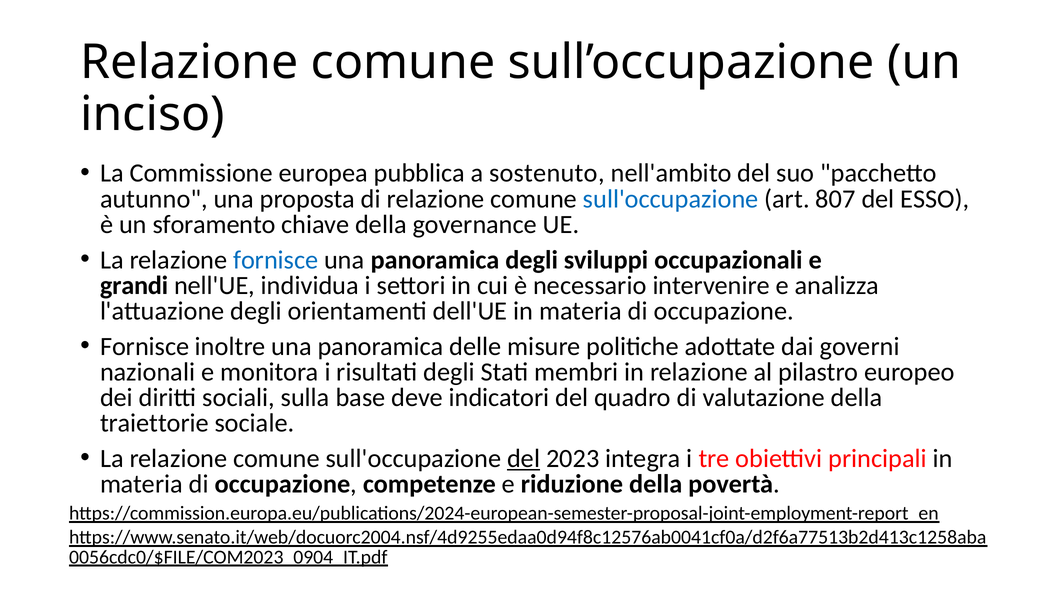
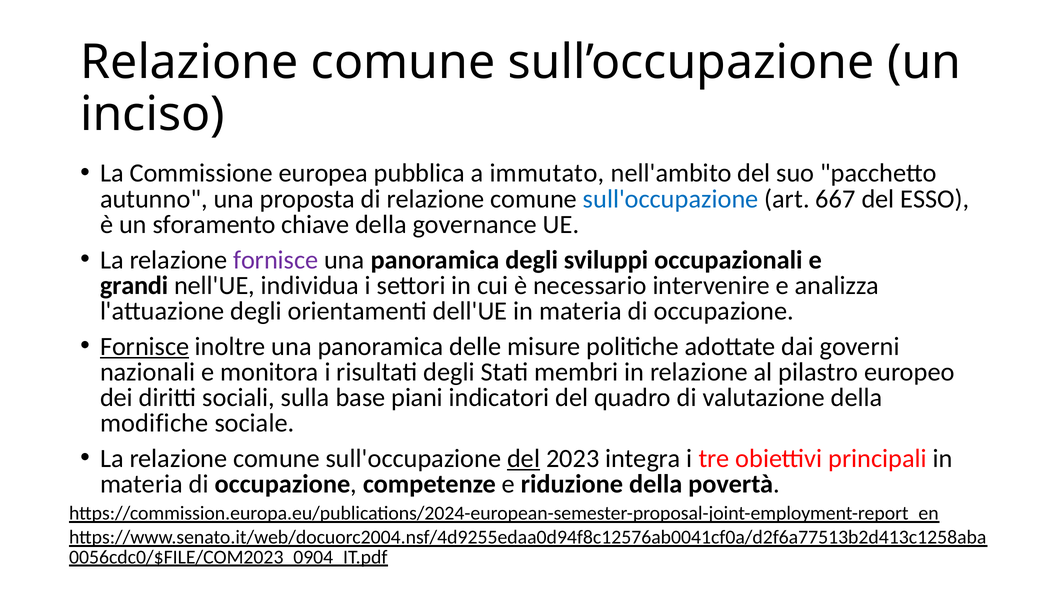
sostenuto: sostenuto -> immutato
807: 807 -> 667
fornisce at (276, 260) colour: blue -> purple
Fornisce at (145, 347) underline: none -> present
deve: deve -> piani
traiettorie: traiettorie -> modifiche
